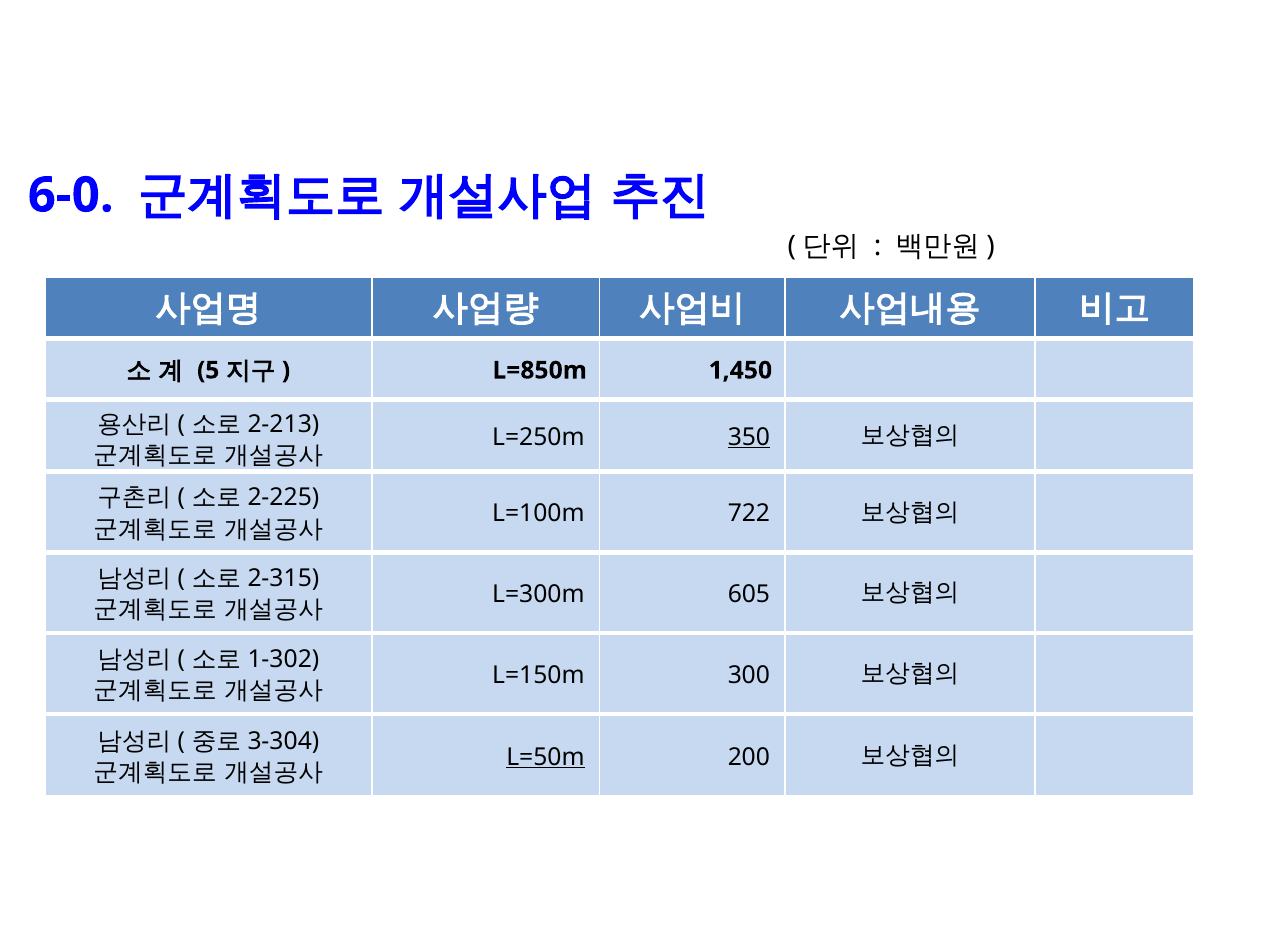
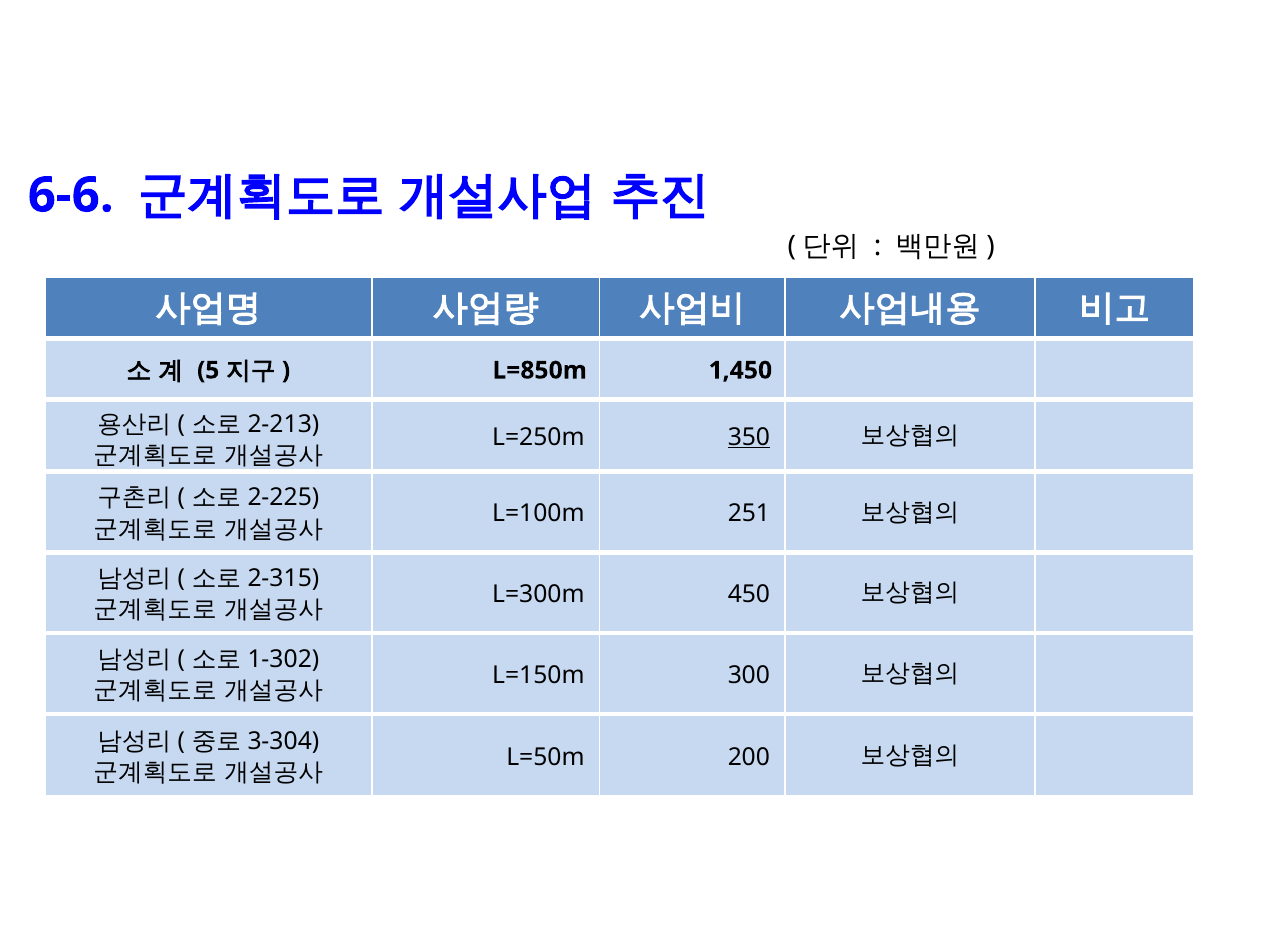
6-0: 6-0 -> 6-6
722: 722 -> 251
605: 605 -> 450
L=50m underline: present -> none
